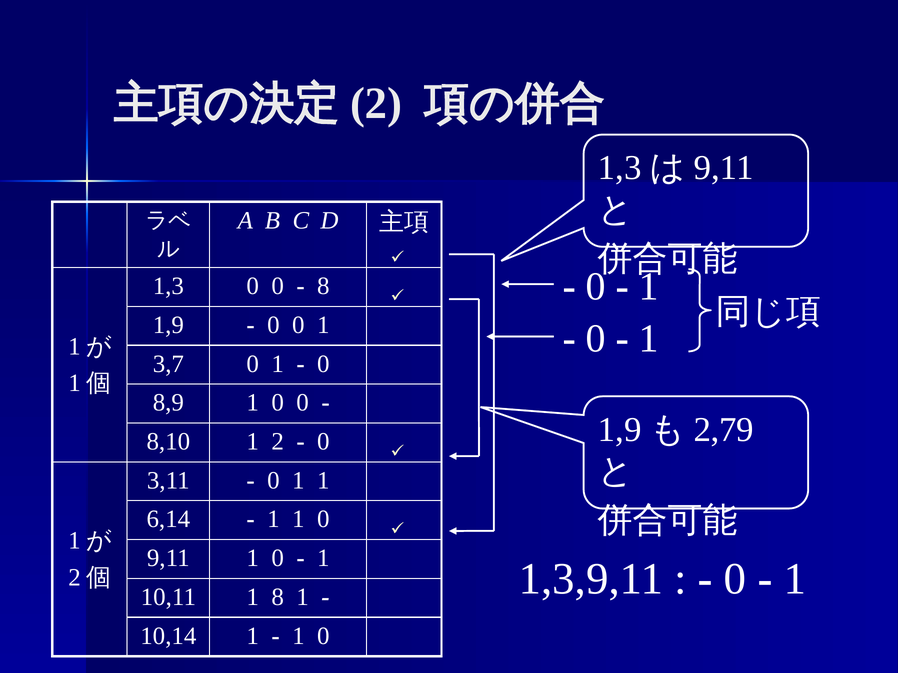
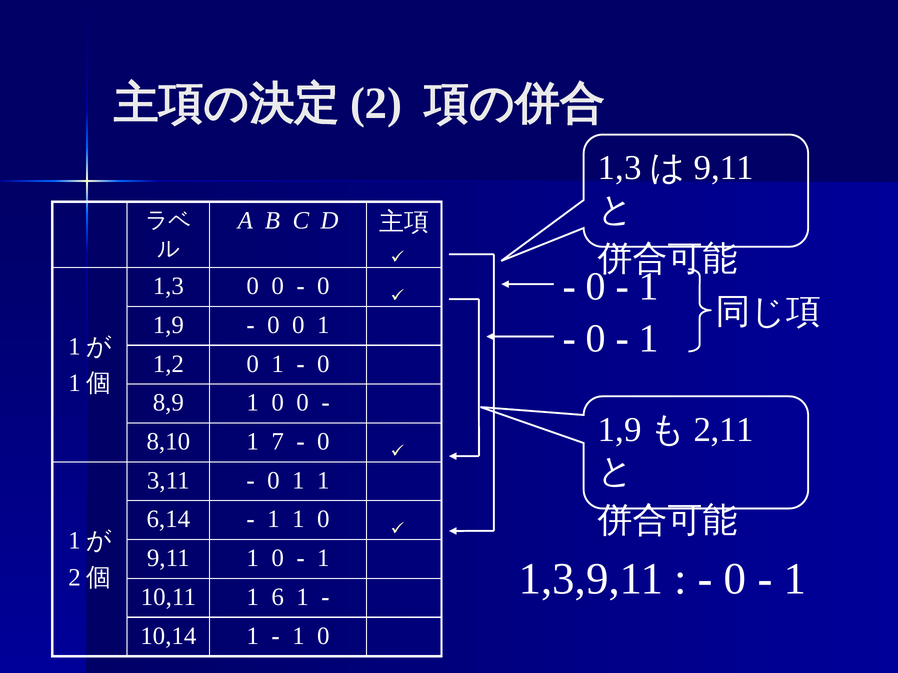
8 at (323, 286): 8 -> 0
3,7: 3,7 -> 1,2
2,79: 2,79 -> 2,11
1 2: 2 -> 7
1 8: 8 -> 6
